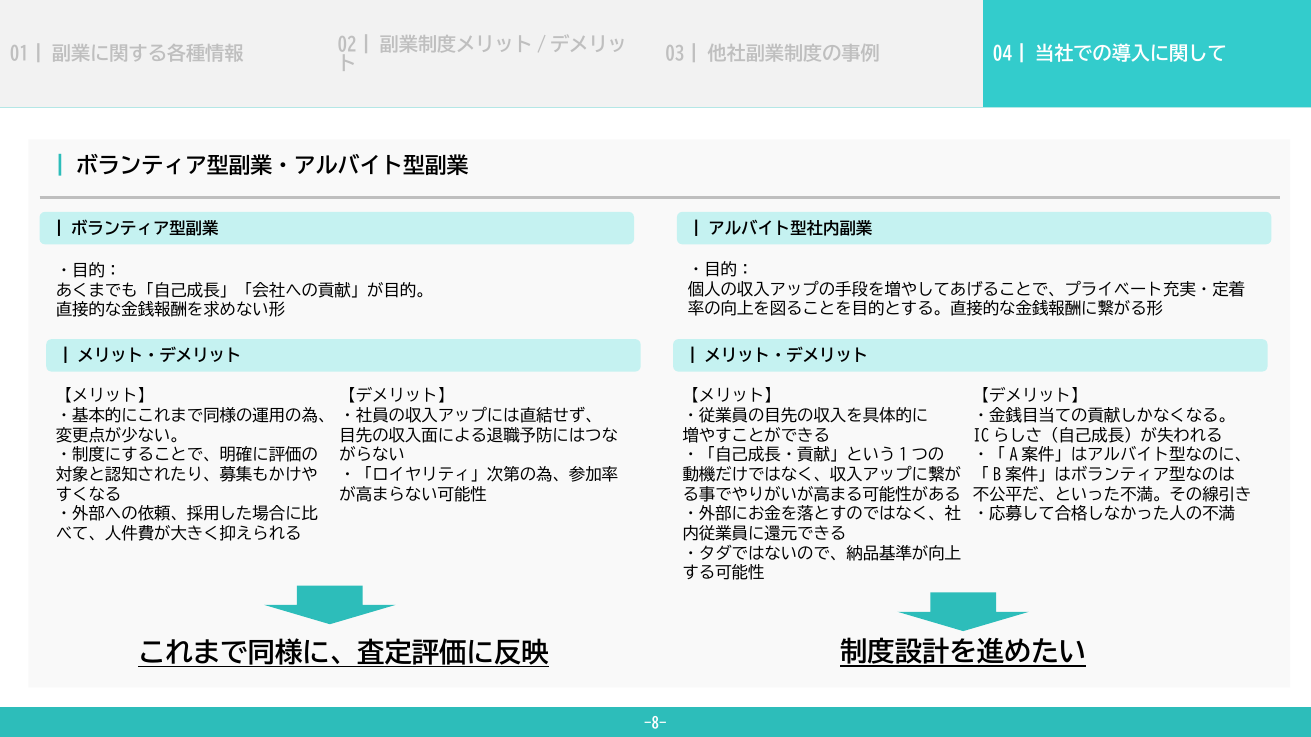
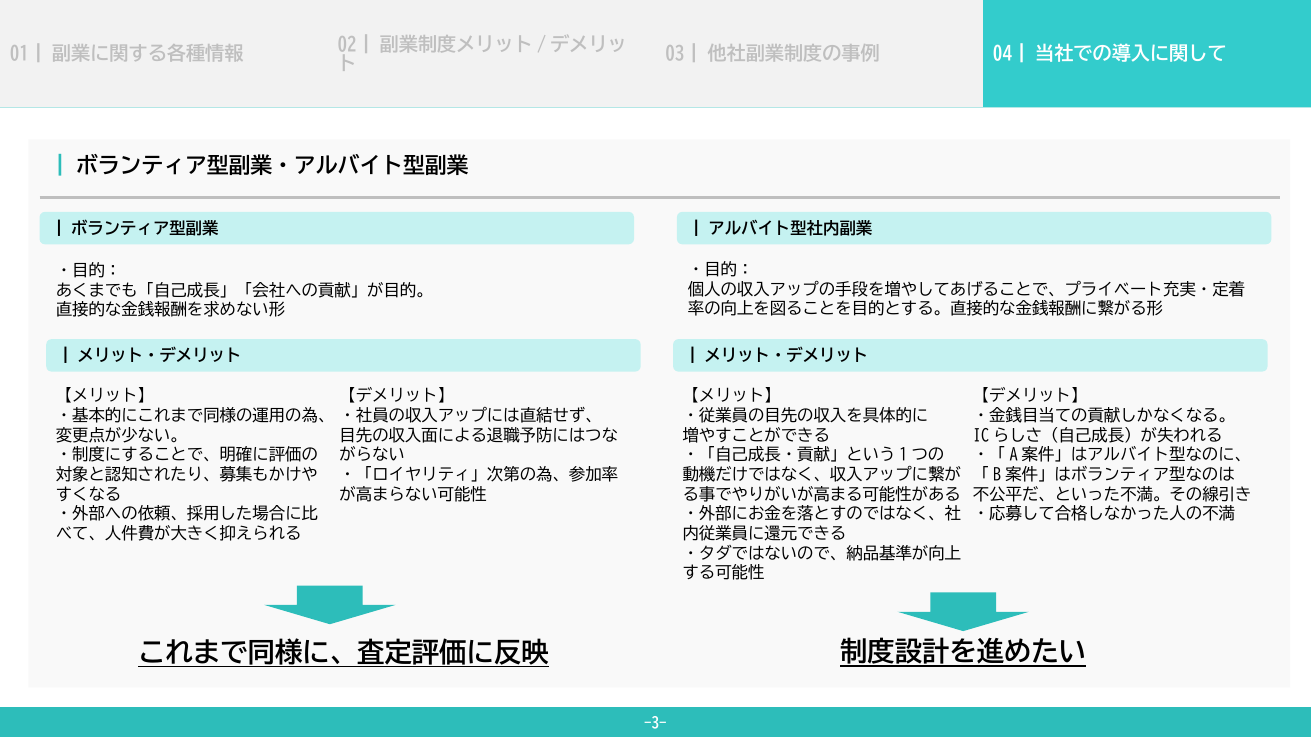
-8-: -8- -> -3-
